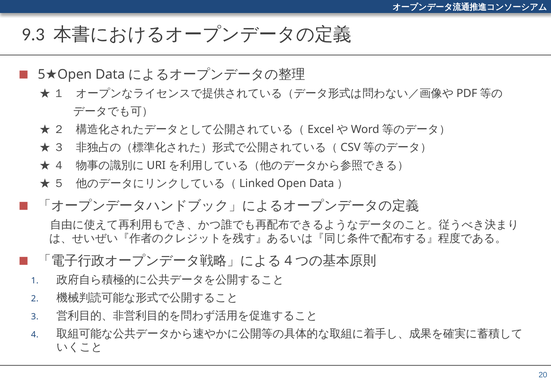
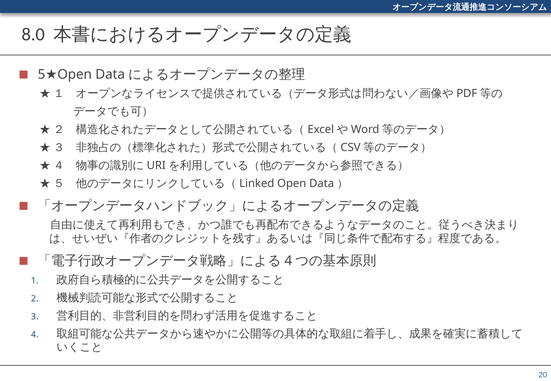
9.3: 9.3 -> 8.0
